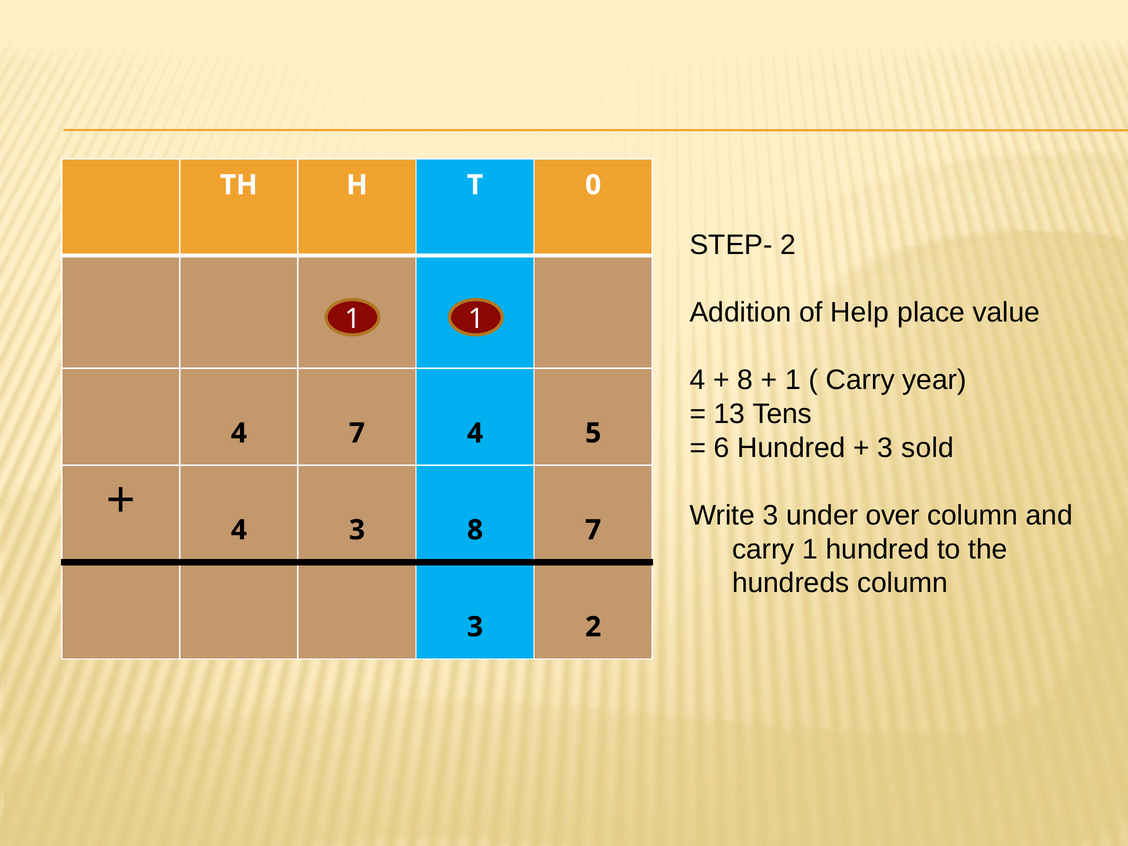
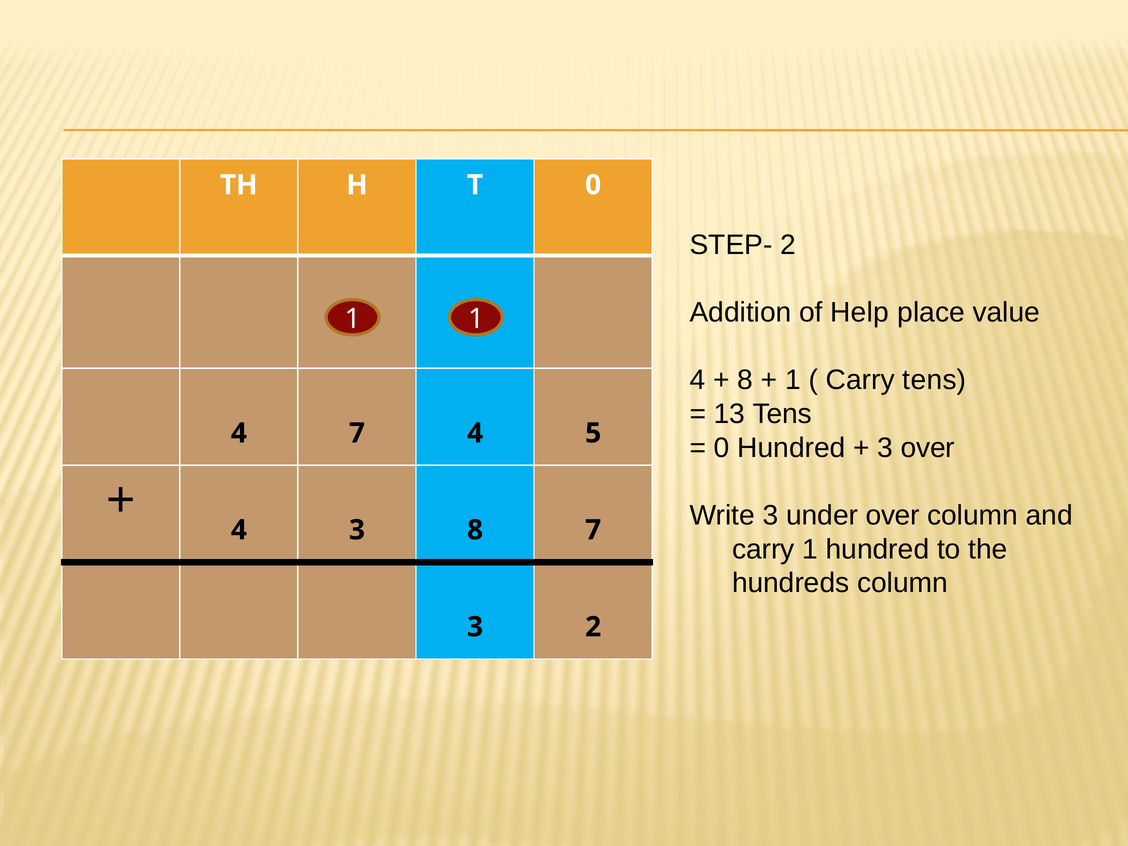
Carry year: year -> tens
6 at (722, 448): 6 -> 0
3 sold: sold -> over
